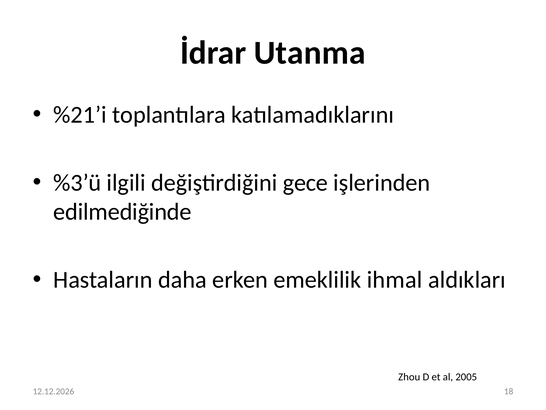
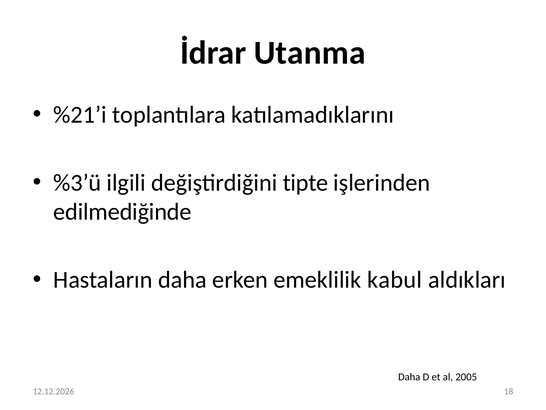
gece: gece -> tipte
ihmal: ihmal -> kabul
Zhou at (409, 377): Zhou -> Daha
